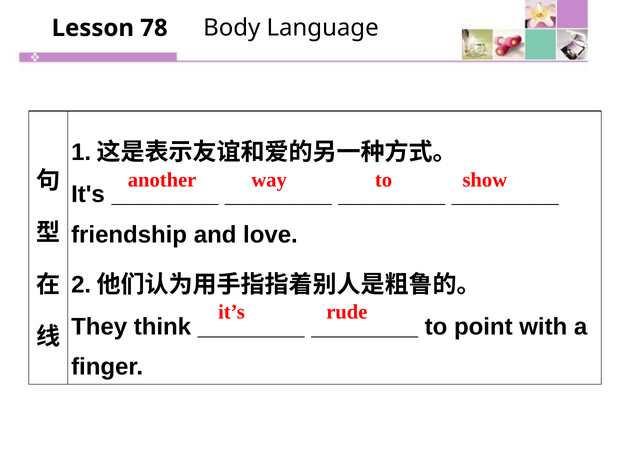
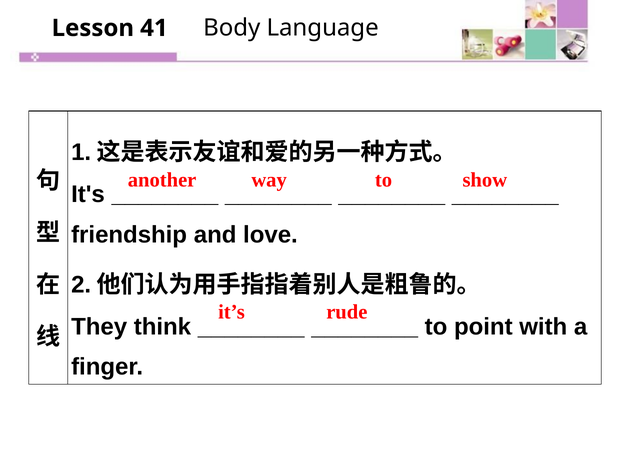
78: 78 -> 41
